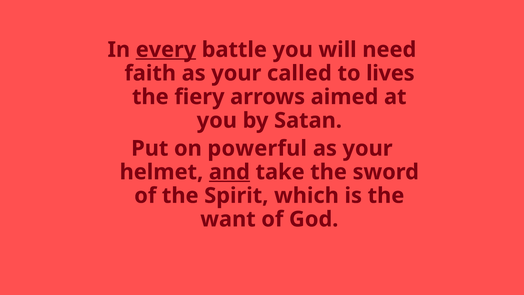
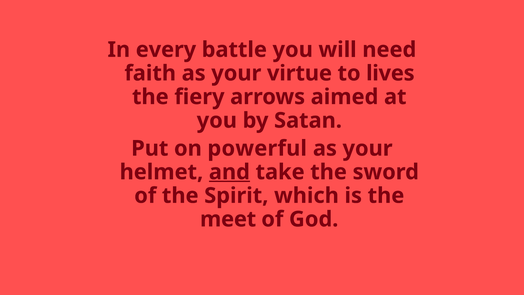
every underline: present -> none
called: called -> virtue
want: want -> meet
